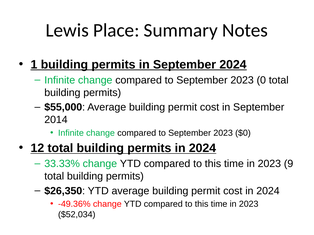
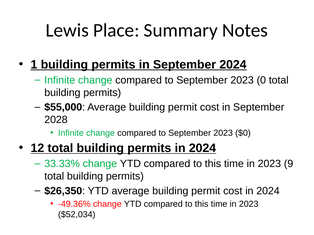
2014: 2014 -> 2028
